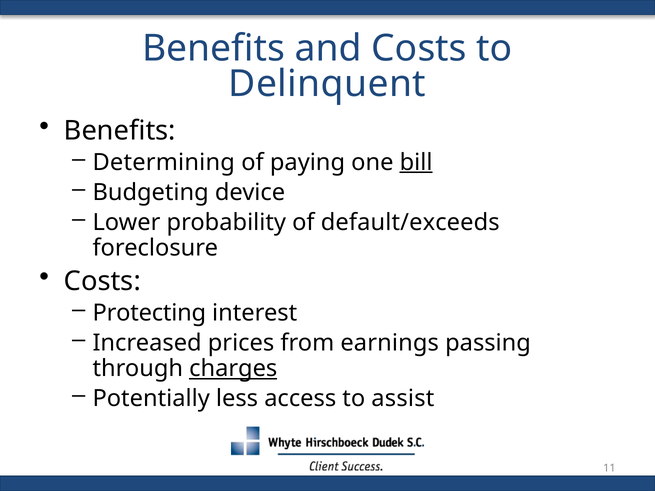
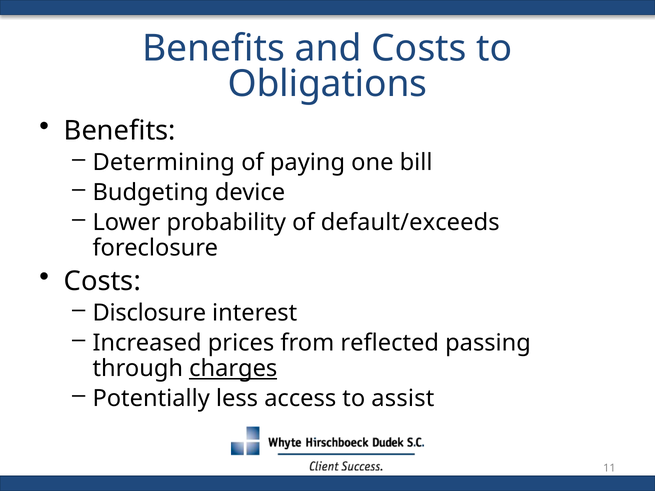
Delinquent: Delinquent -> Obligations
bill underline: present -> none
Protecting: Protecting -> Disclosure
earnings: earnings -> reflected
